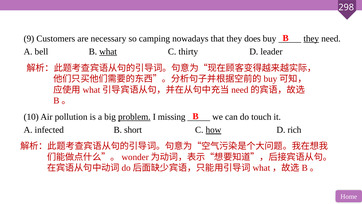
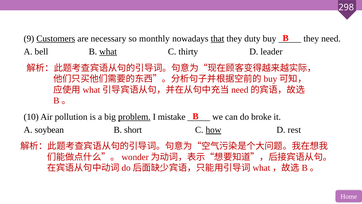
Customers underline: none -> present
camping: camping -> monthly
that underline: none -> present
does: does -> duty
they at (311, 39) underline: present -> none
missing: missing -> mistake
touch: touch -> broke
infected: infected -> soybean
rich: rich -> rest
